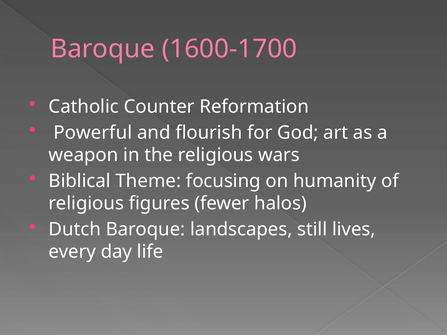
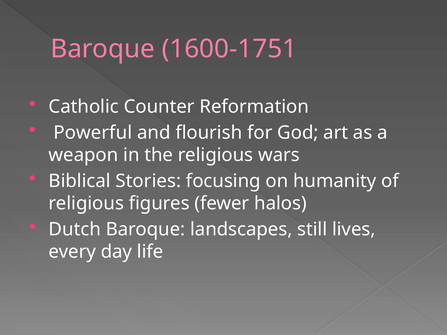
1600-1700: 1600-1700 -> 1600-1751
Theme: Theme -> Stories
